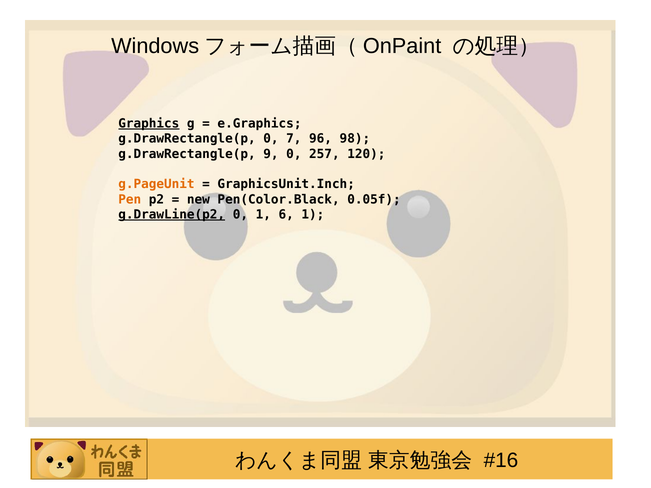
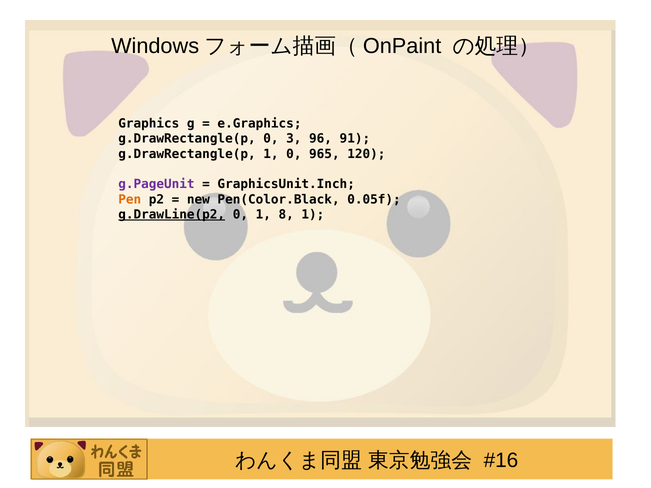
Graphics underline: present -> none
7: 7 -> 3
98: 98 -> 91
g.DrawRectangle(p 9: 9 -> 1
257: 257 -> 965
g.PageUnit colour: orange -> purple
6: 6 -> 8
